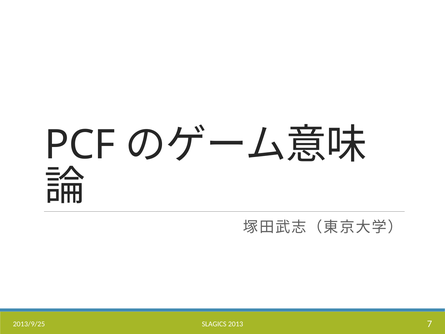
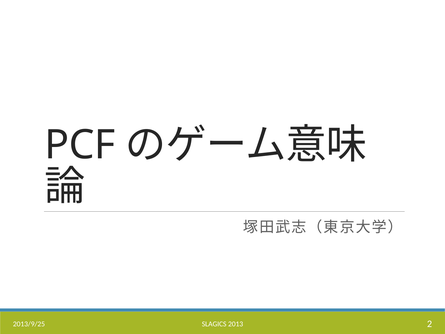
7: 7 -> 2
